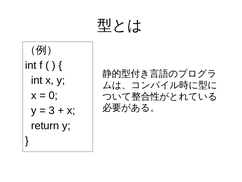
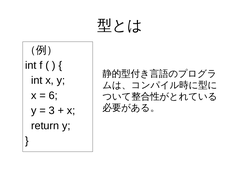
0: 0 -> 6
